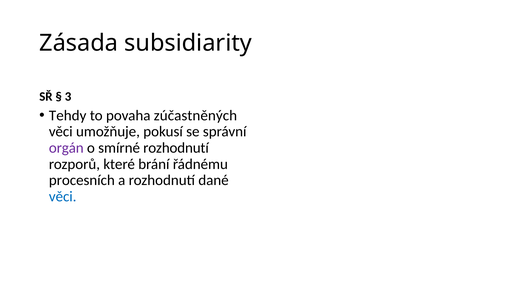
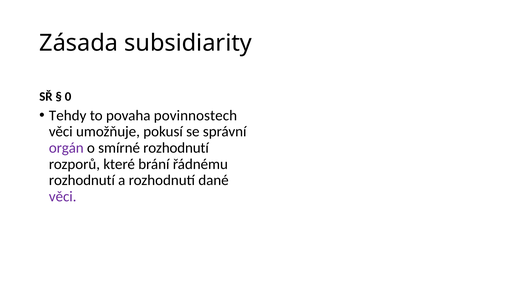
3: 3 -> 0
zúčastněných: zúčastněných -> povinnostech
procesních at (82, 180): procesních -> rozhodnutí
věci at (63, 197) colour: blue -> purple
